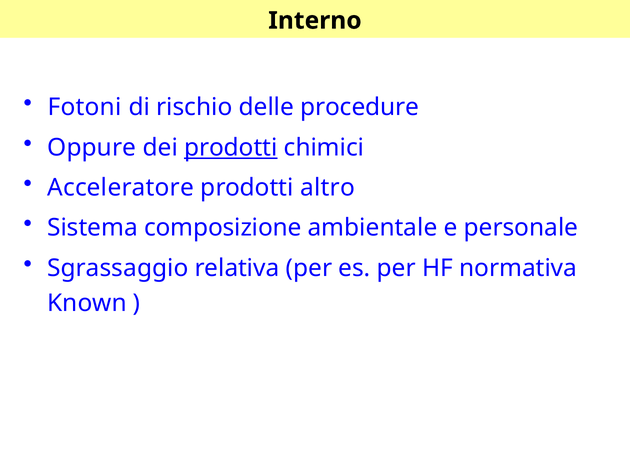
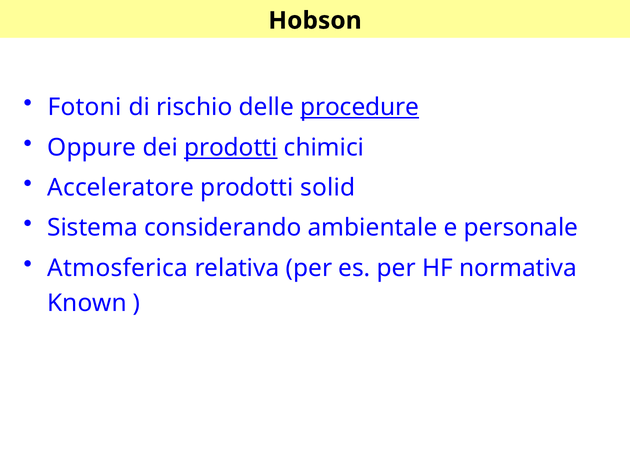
Interno: Interno -> Hobson
procedure underline: none -> present
altro: altro -> solid
composizione: composizione -> considerando
Sgrassaggio: Sgrassaggio -> Atmosferica
